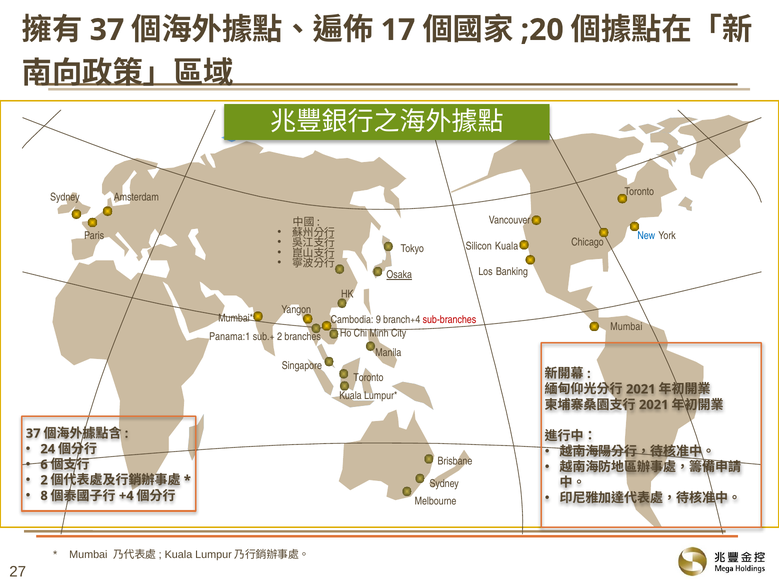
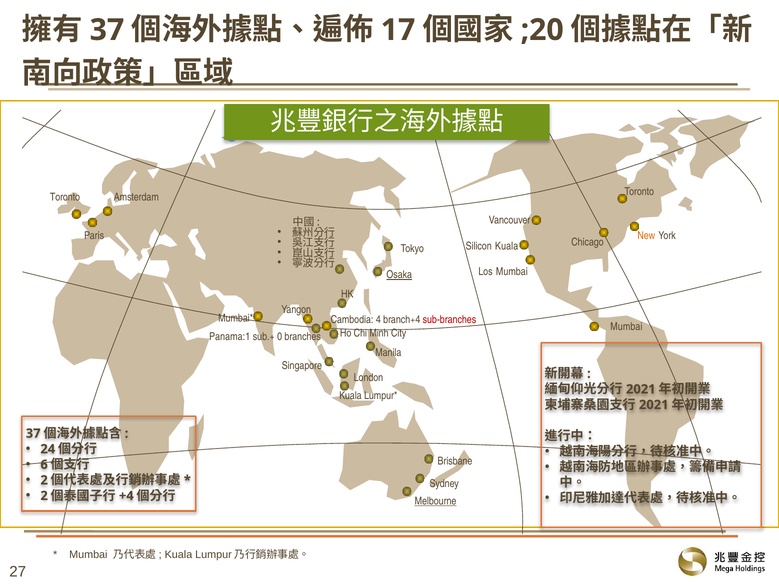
Sydney at (65, 197): Sydney -> Toronto
New colour: blue -> orange
Los Banking: Banking -> Mumbai
9: 9 -> 4
sub.+ 2: 2 -> 0
Toronto at (368, 378): Toronto -> London
8 at (44, 496): 8 -> 2
Melbourne underline: none -> present
